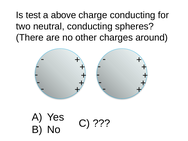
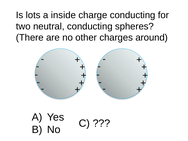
test: test -> lots
above: above -> inside
